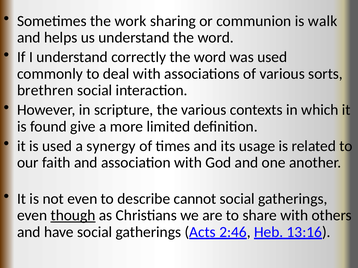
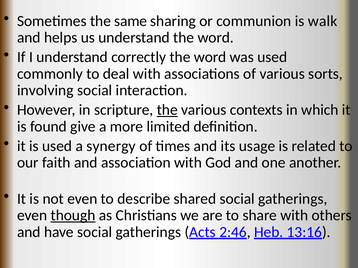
work: work -> same
brethren: brethren -> involving
the at (167, 110) underline: none -> present
cannot: cannot -> shared
